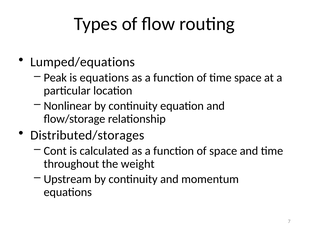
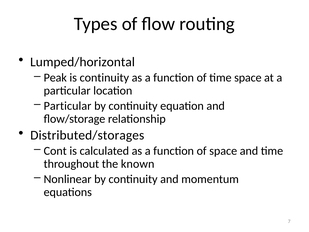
Lumped/equations: Lumped/equations -> Lumped/horizontal
is equations: equations -> continuity
Nonlinear at (68, 106): Nonlinear -> Particular
weight: weight -> known
Upstream: Upstream -> Nonlinear
